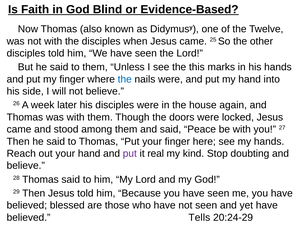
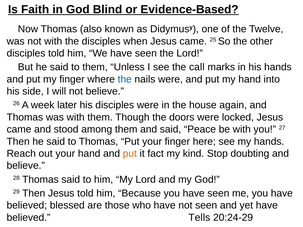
this: this -> call
put at (130, 154) colour: purple -> orange
real: real -> fact
